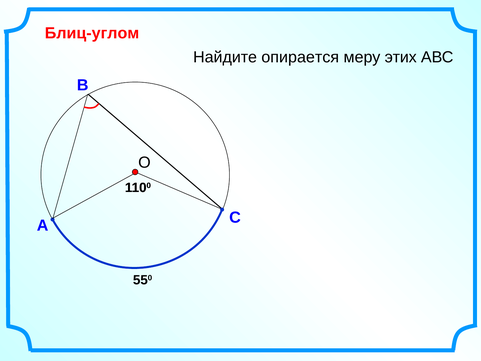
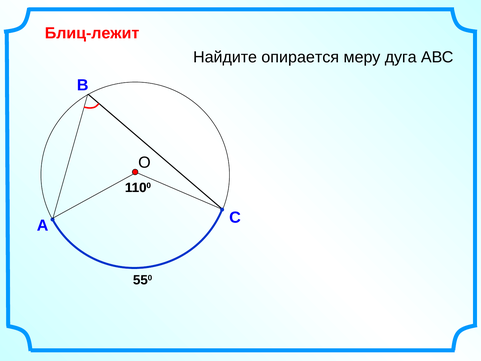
Блиц-углом: Блиц-углом -> Блиц-лежит
этих: этих -> дуга
